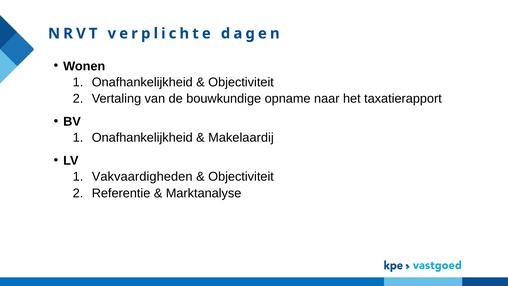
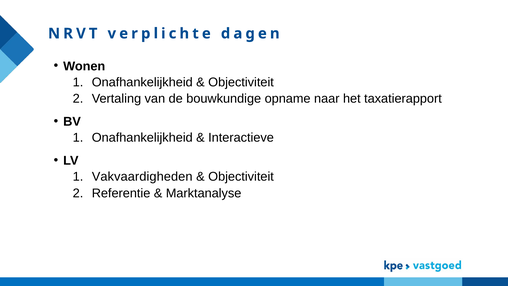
Makelaardij: Makelaardij -> Interactieve
